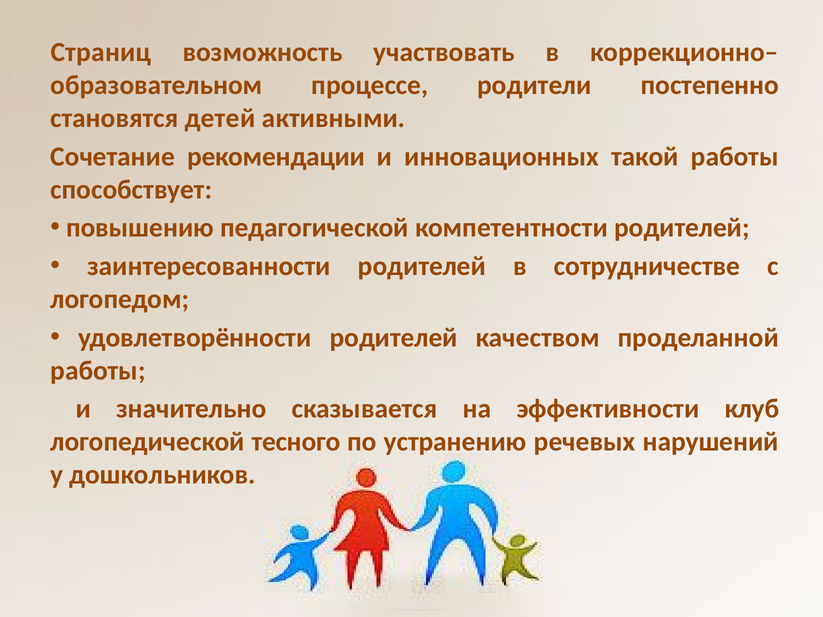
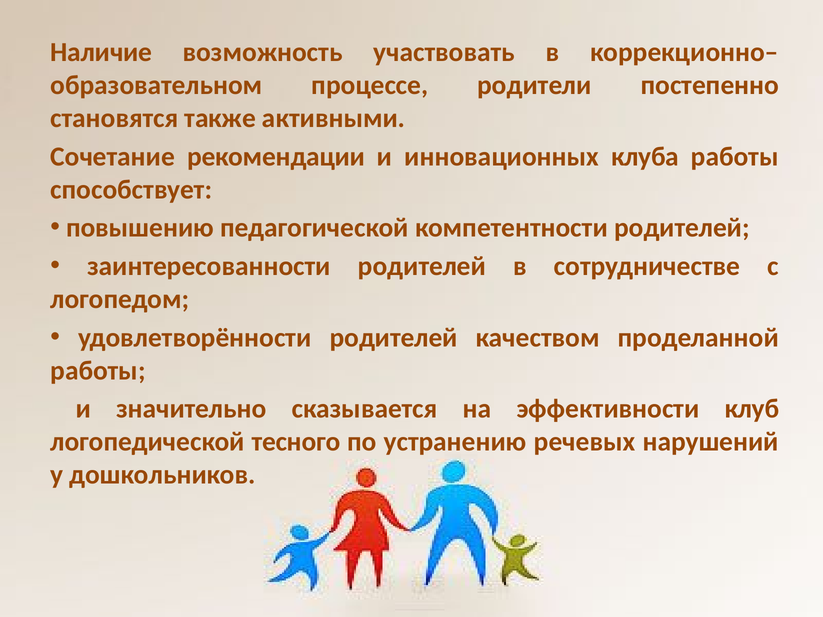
Страниц: Страниц -> Наличие
детей: детей -> также
такой: такой -> клуба
